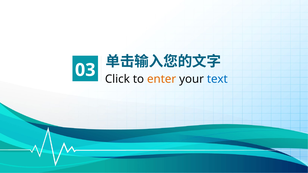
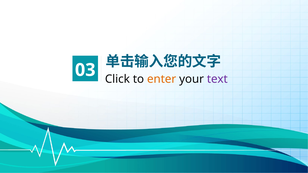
text colour: blue -> purple
